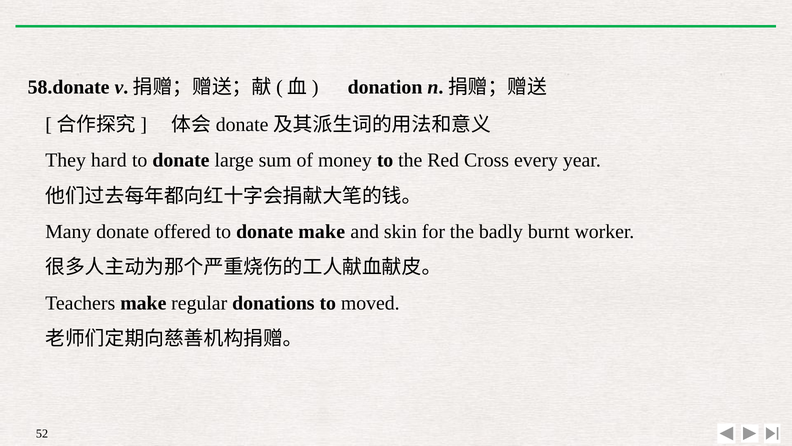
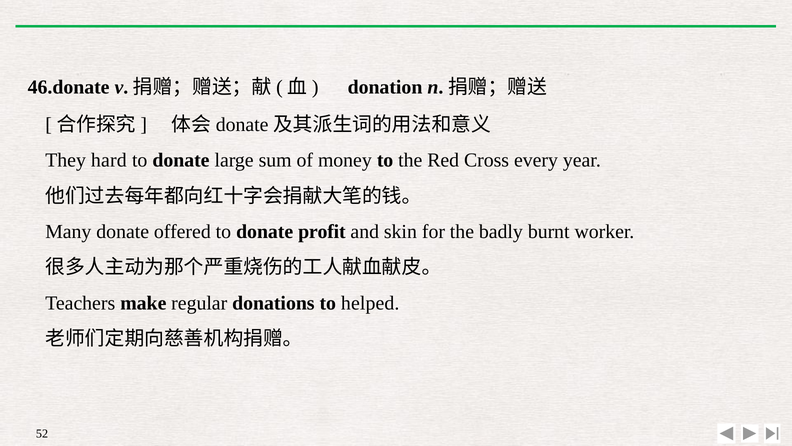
58.donate: 58.donate -> 46.donate
donate make: make -> profit
moved: moved -> helped
